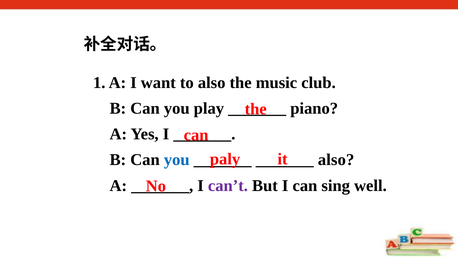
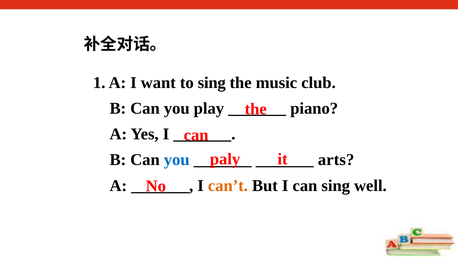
to also: also -> sing
also at (336, 160): also -> arts
can’t colour: purple -> orange
